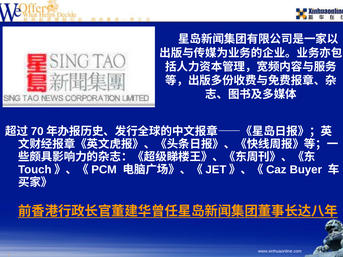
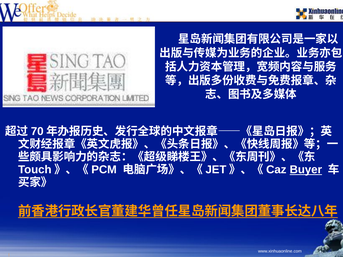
Buyer underline: none -> present
